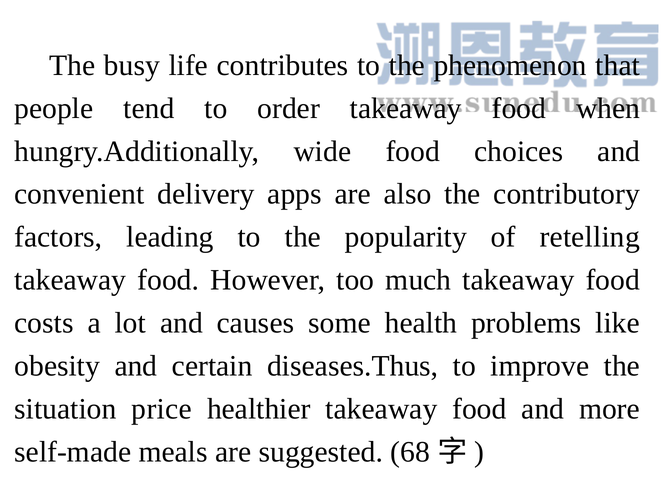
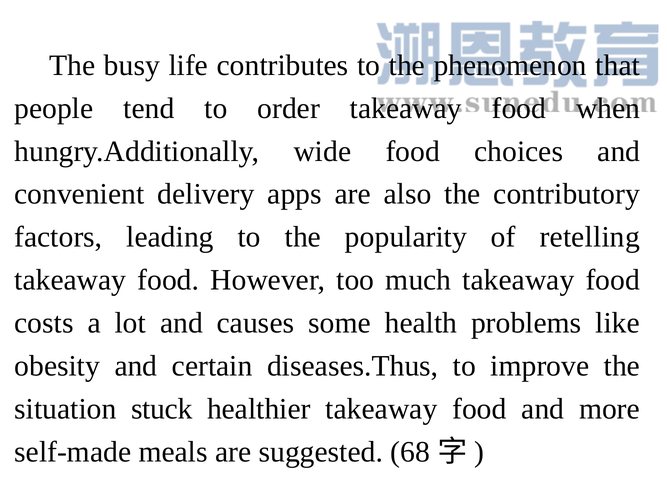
price: price -> stuck
